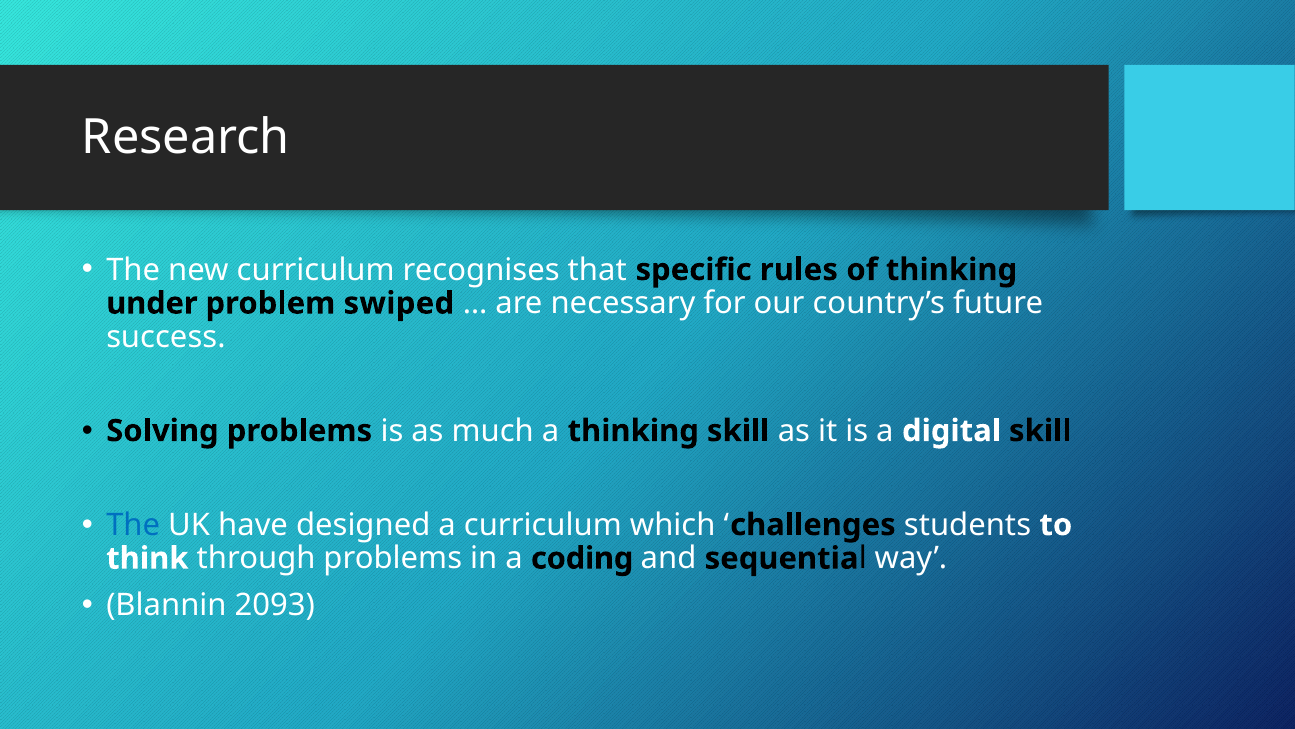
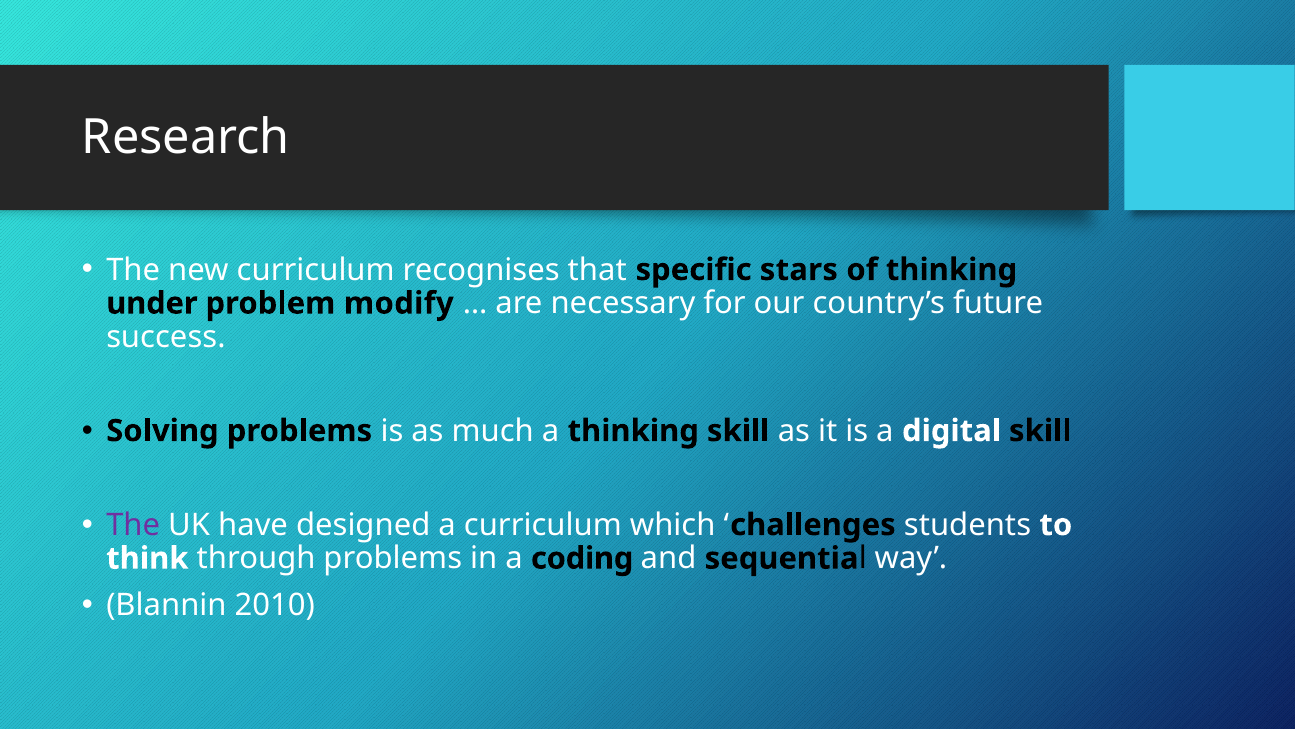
rules: rules -> stars
swiped: swiped -> modify
The at (133, 525) colour: blue -> purple
2093: 2093 -> 2010
